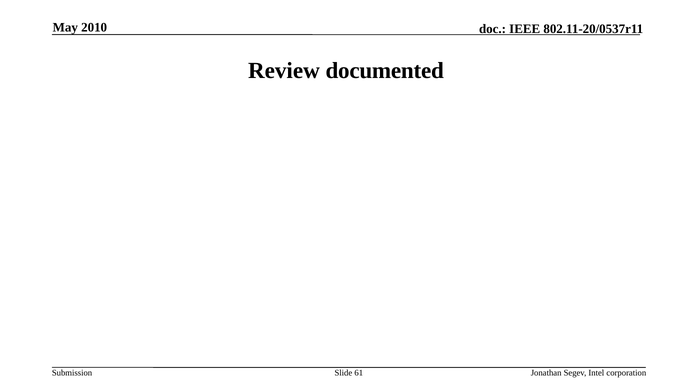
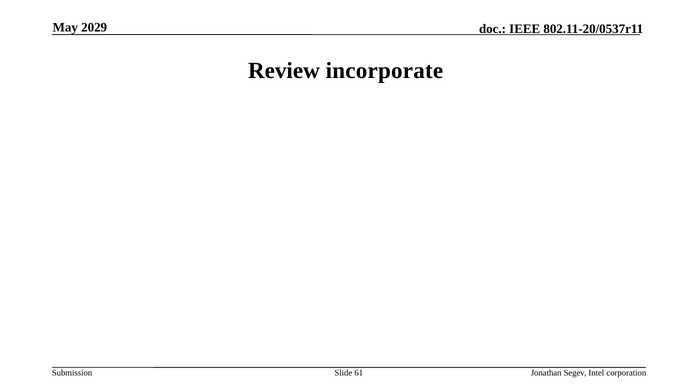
2010: 2010 -> 2029
documented: documented -> incorporate
